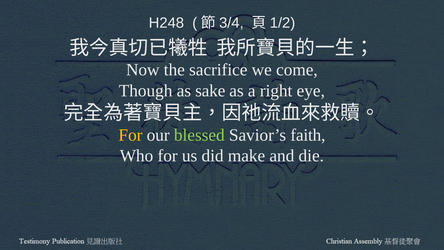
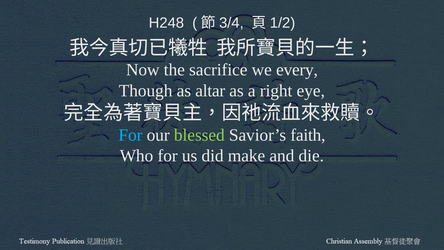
come: come -> every
sake: sake -> altar
For at (130, 135) colour: yellow -> light blue
